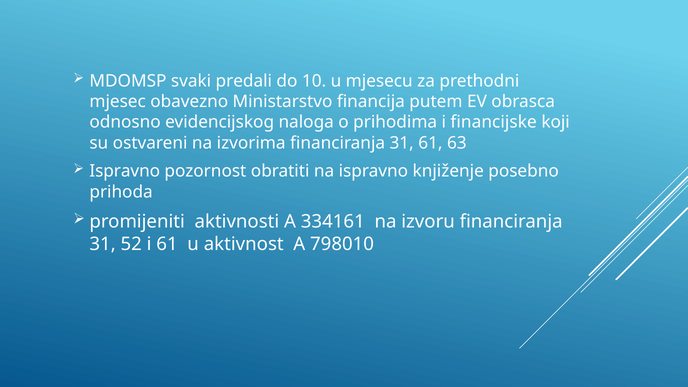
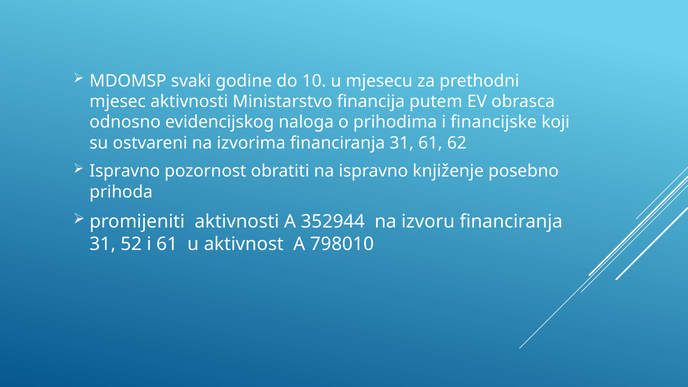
predali: predali -> godine
mjesec obavezno: obavezno -> aktivnosti
63: 63 -> 62
334161: 334161 -> 352944
